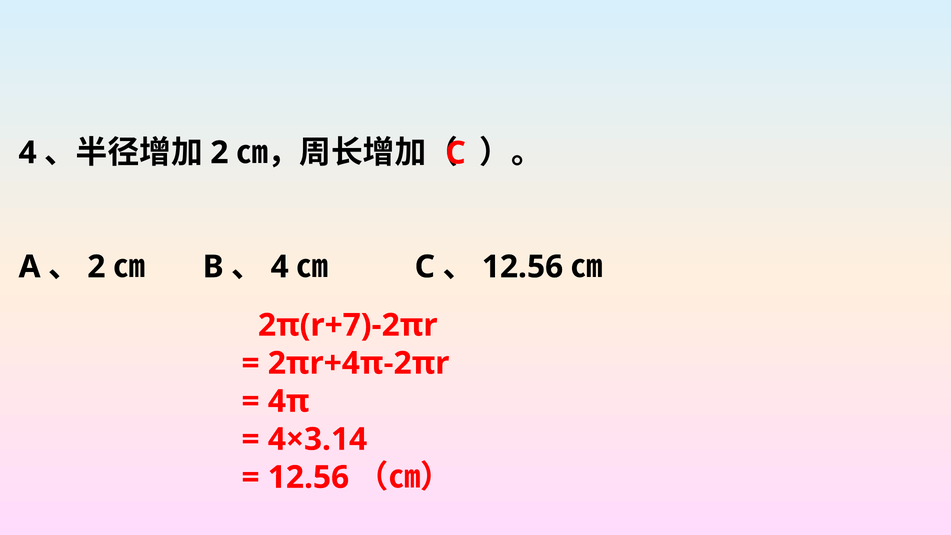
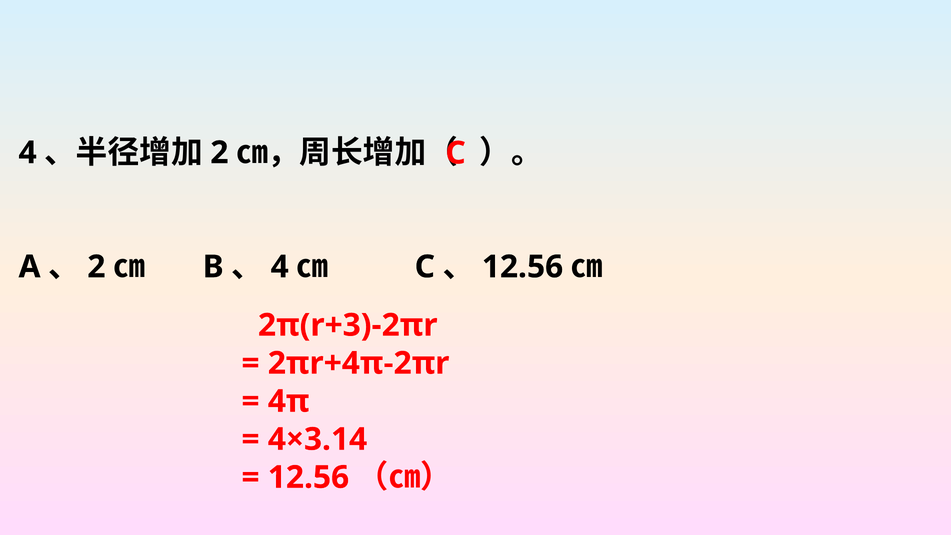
2π(r+7)-2πr: 2π(r+7)-2πr -> 2π(r+3)-2πr
